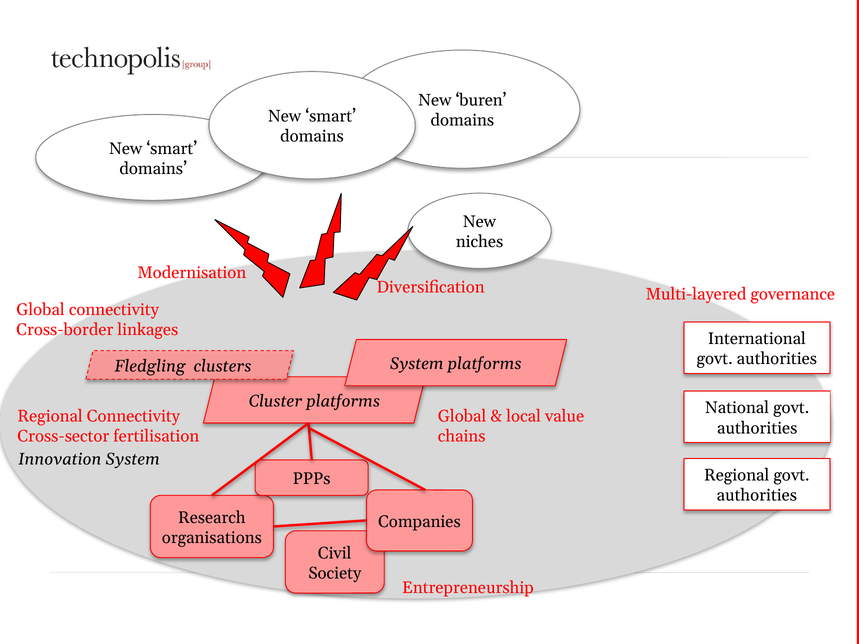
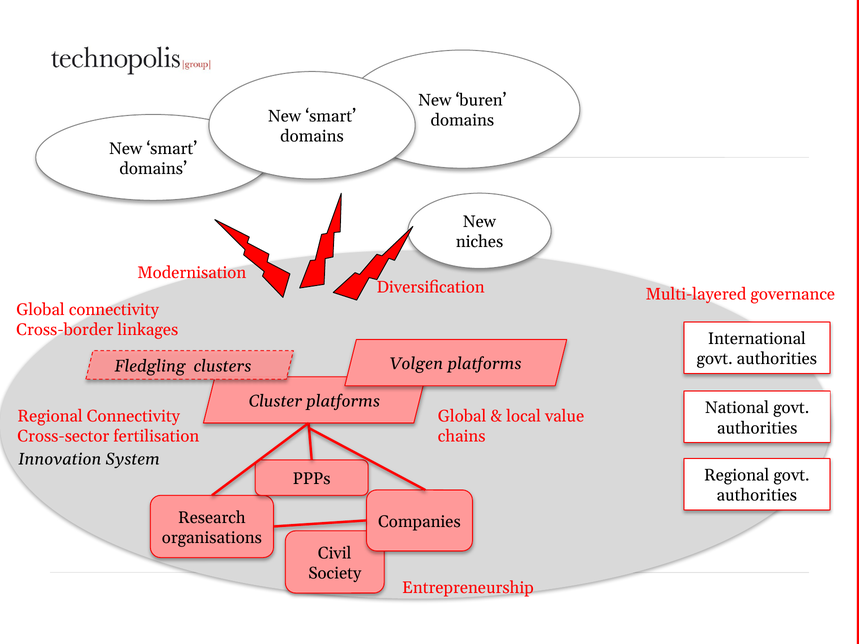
System at (417, 364): System -> Volgen
